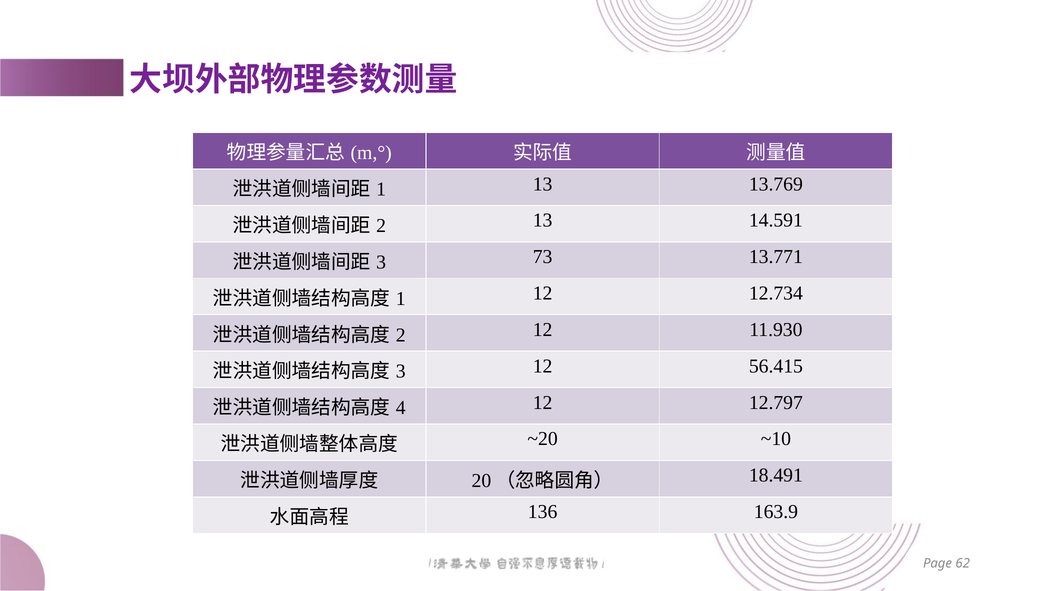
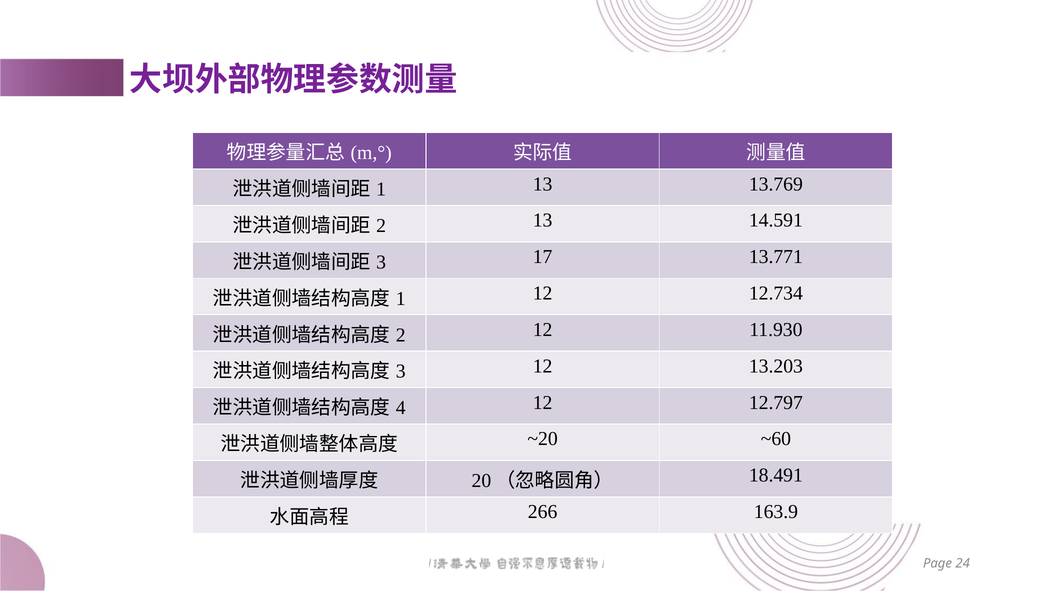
73: 73 -> 17
56.415: 56.415 -> 13.203
~10: ~10 -> ~60
136: 136 -> 266
62: 62 -> 24
